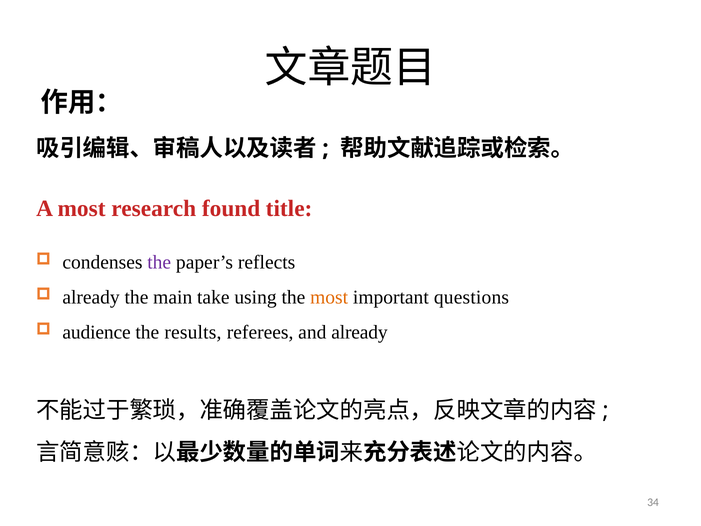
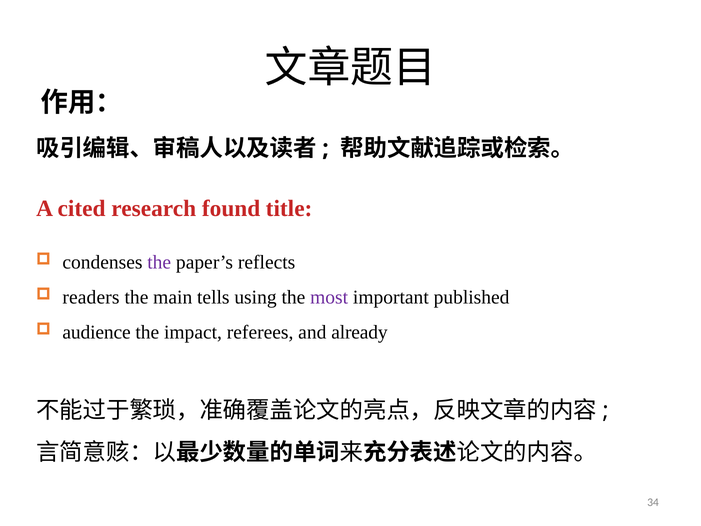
A most: most -> cited
already at (91, 297): already -> readers
take: take -> tells
most at (329, 297) colour: orange -> purple
questions: questions -> published
results: results -> impact
